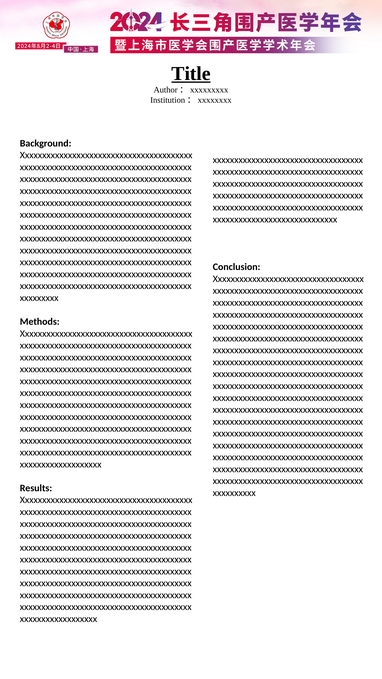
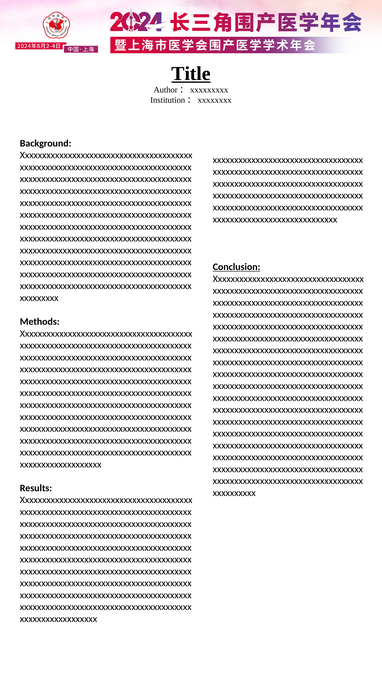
Conclusion underline: none -> present
